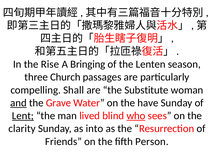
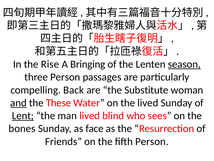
season underline: none -> present
three Church: Church -> Person
Shall: Shall -> Back
Grave: Grave -> These
the have: have -> lived
who underline: present -> none
clarity: clarity -> bones
into: into -> face
